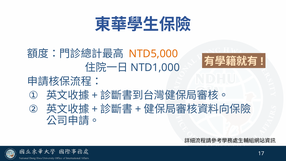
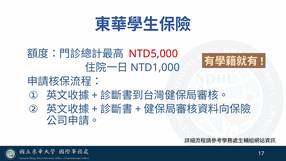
NTD5,000 colour: orange -> red
